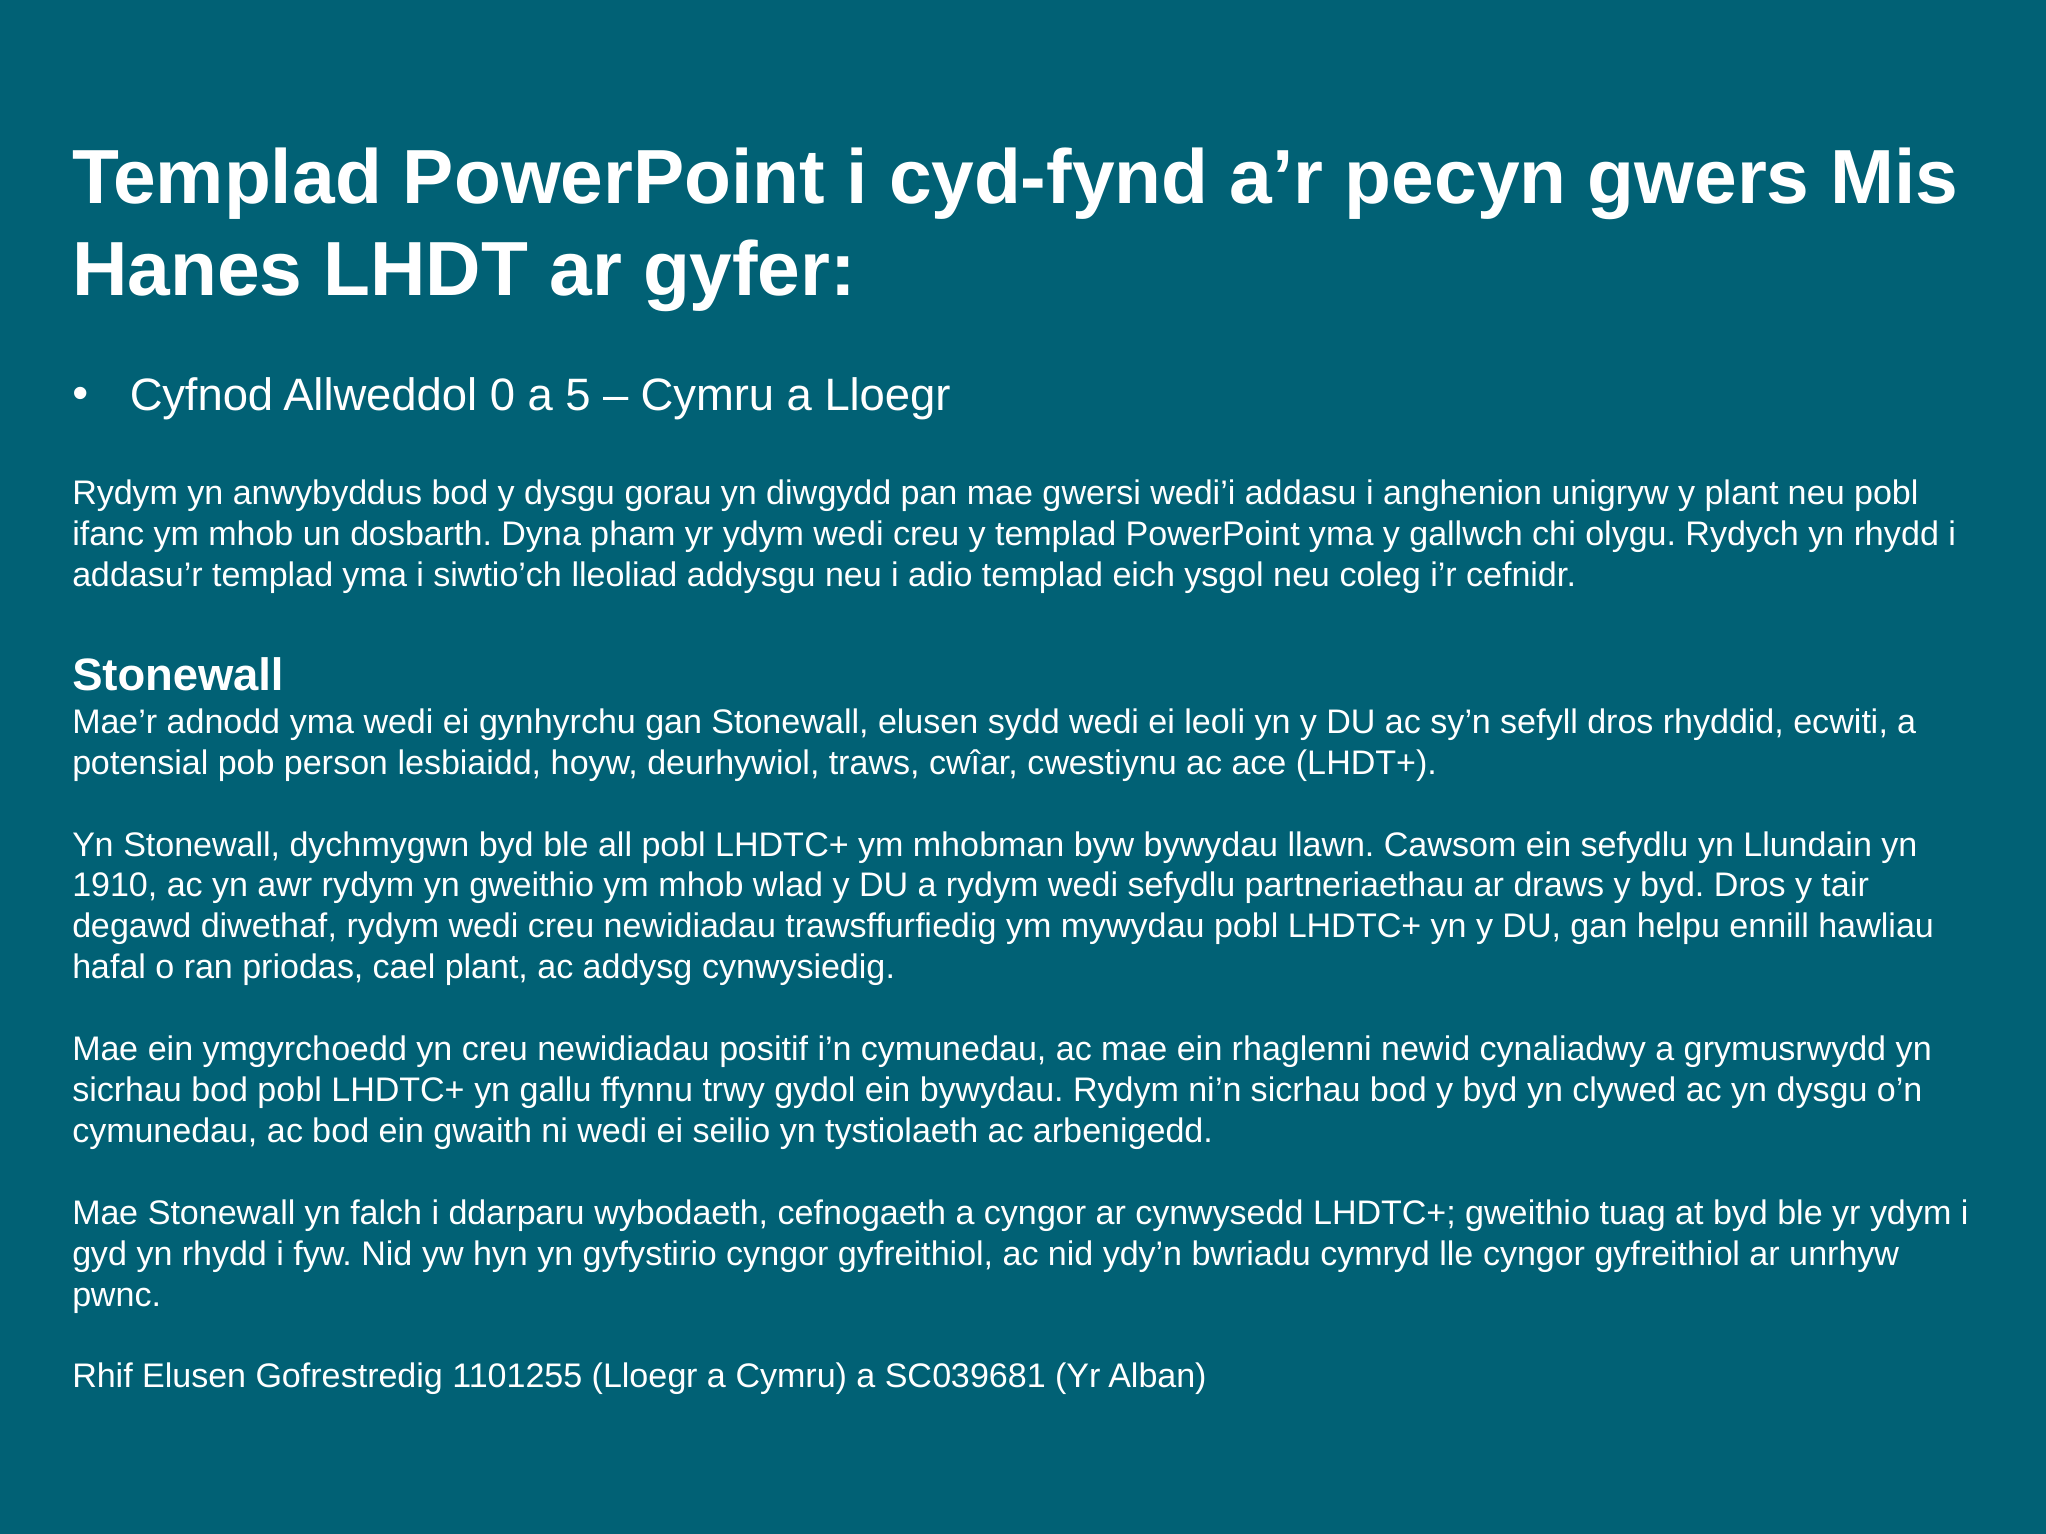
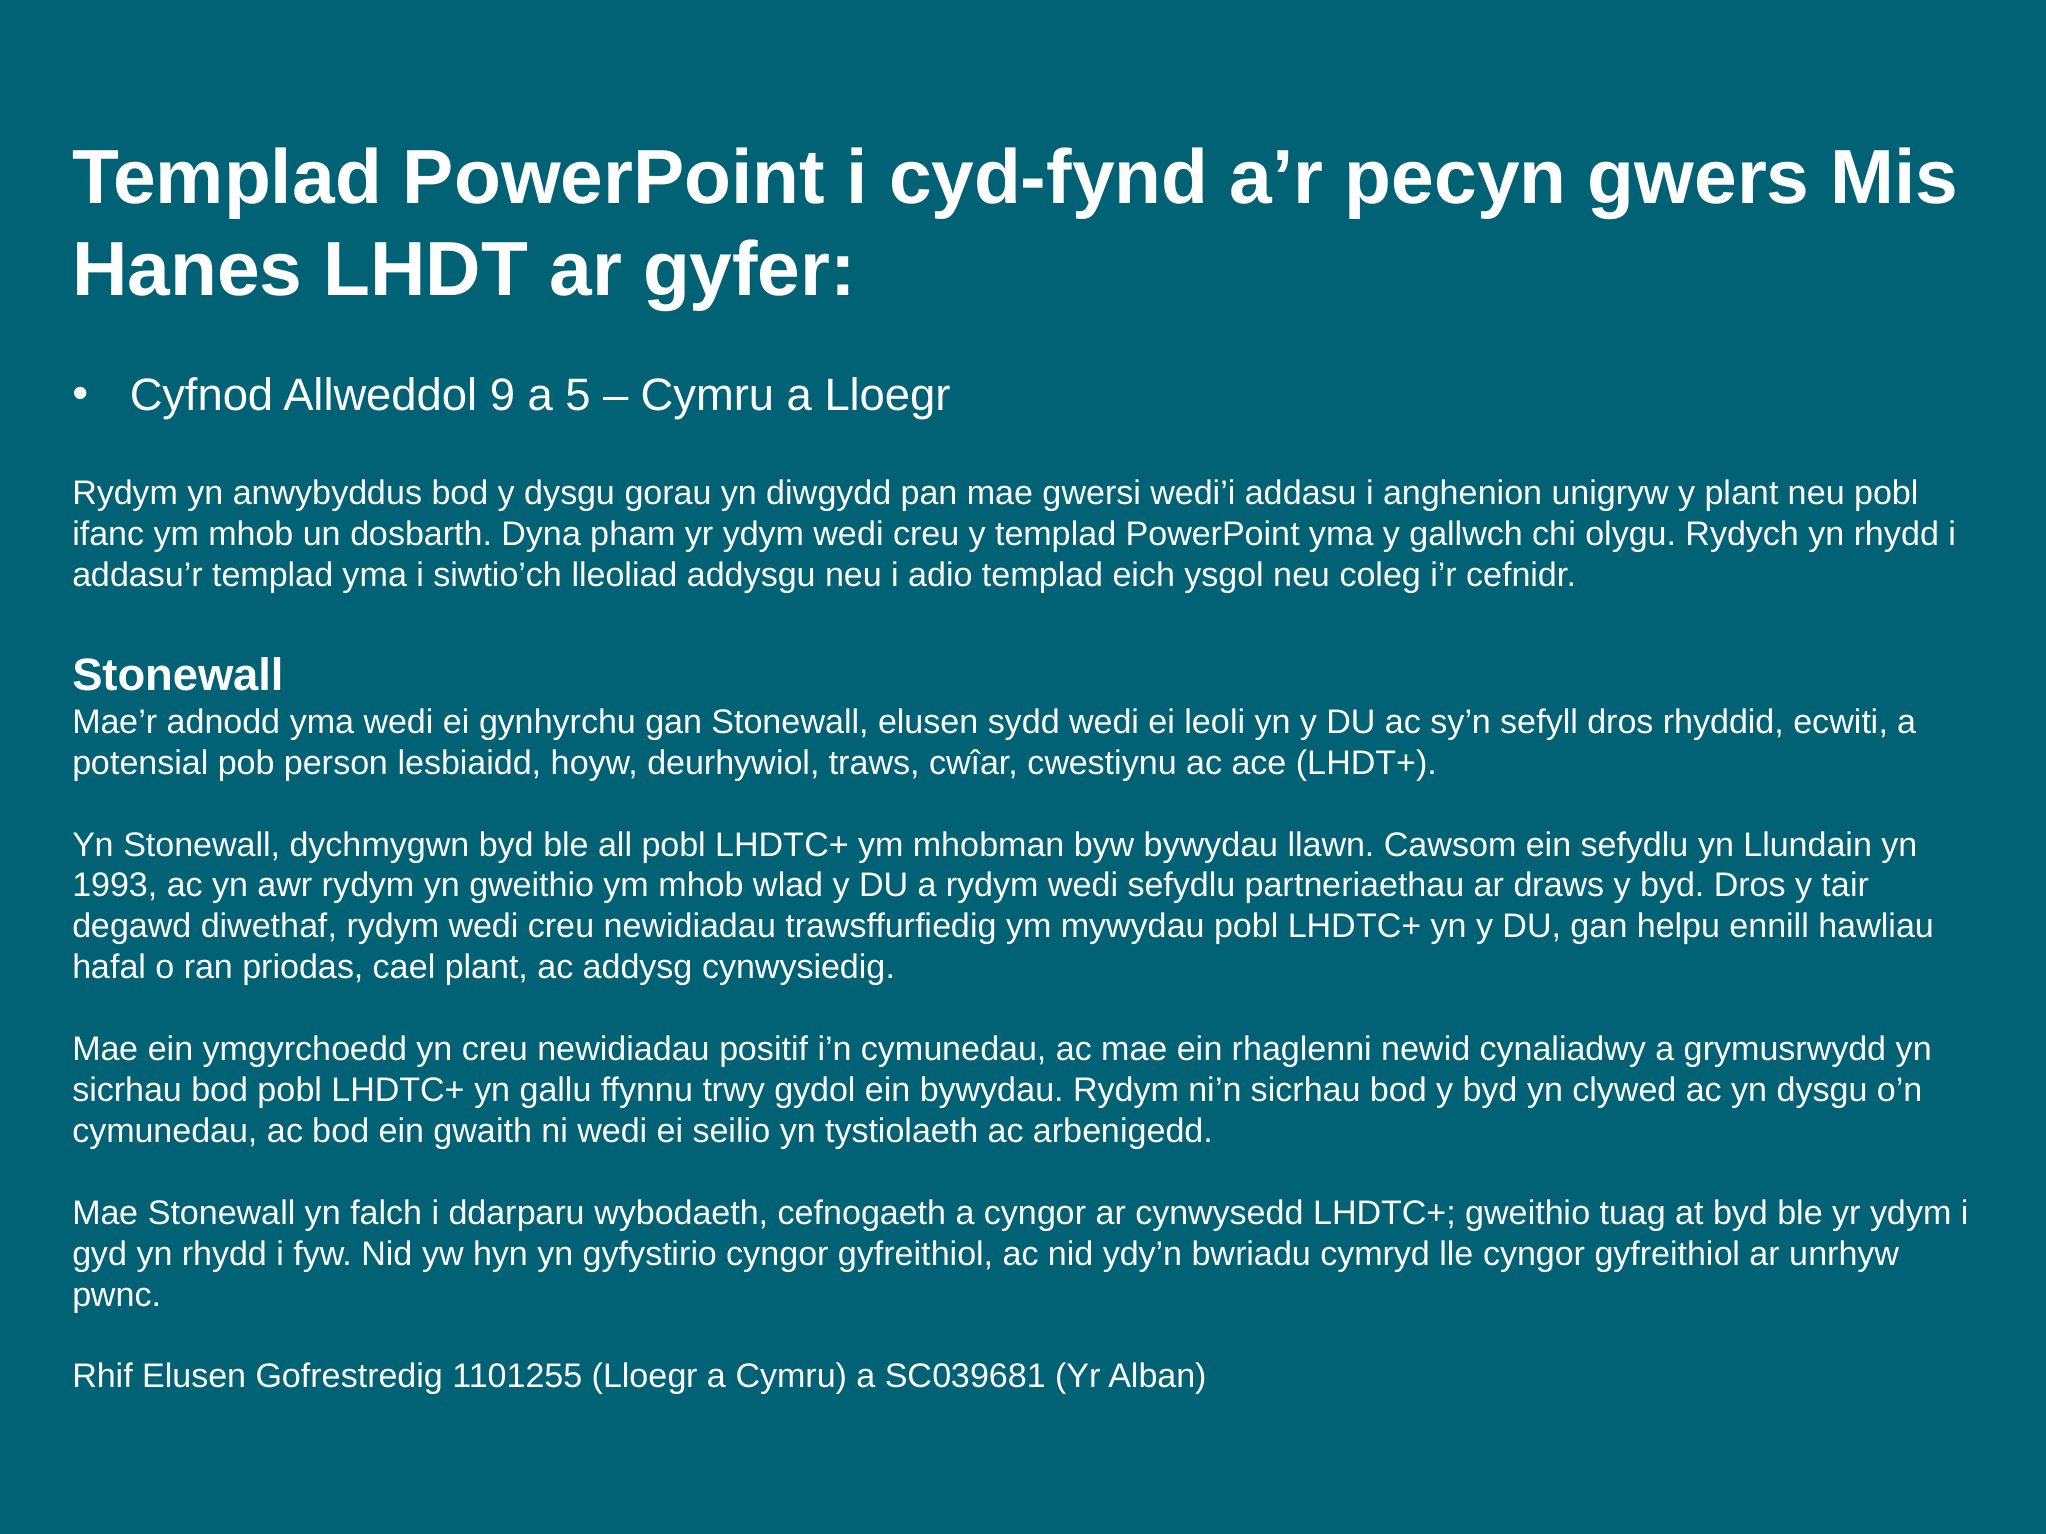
0: 0 -> 9
1910: 1910 -> 1993
